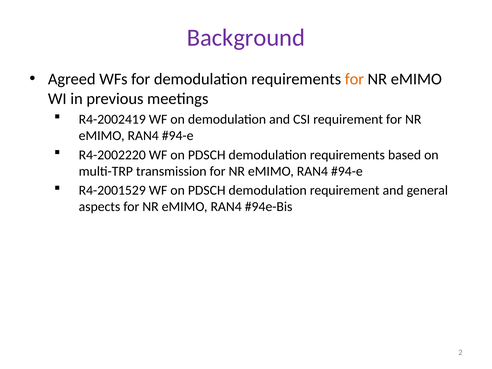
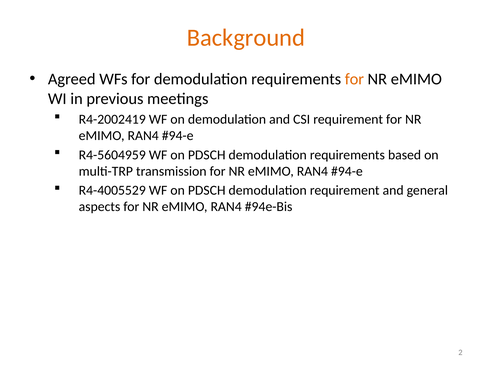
Background colour: purple -> orange
R4-2002220: R4-2002220 -> R4-5604959
R4-2001529: R4-2001529 -> R4-4005529
